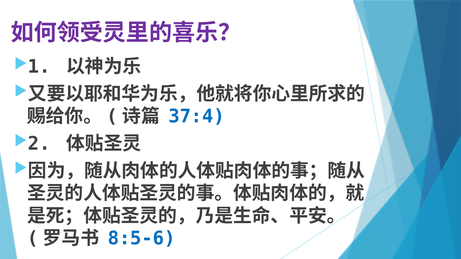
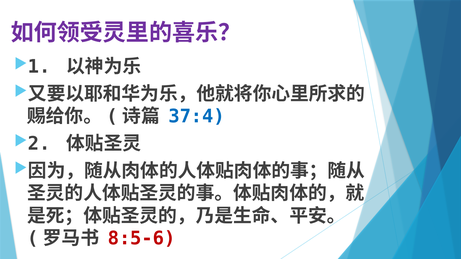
8:5-6 colour: blue -> red
